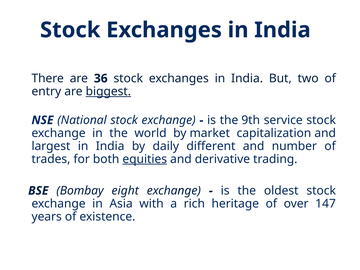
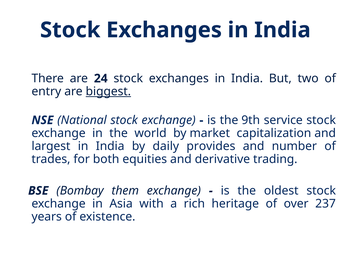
36: 36 -> 24
different: different -> provides
equities underline: present -> none
eight: eight -> them
147: 147 -> 237
